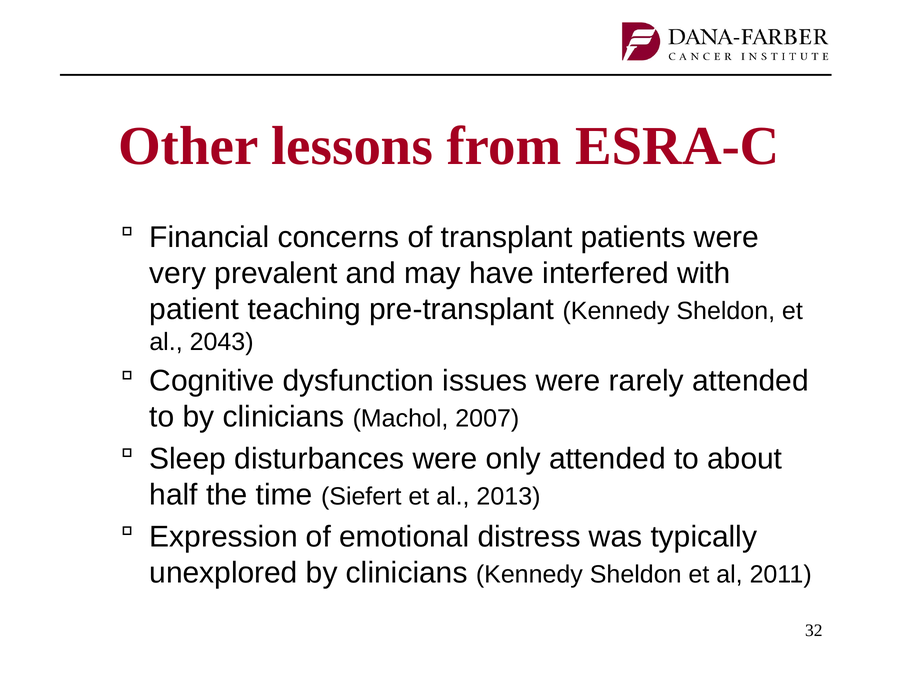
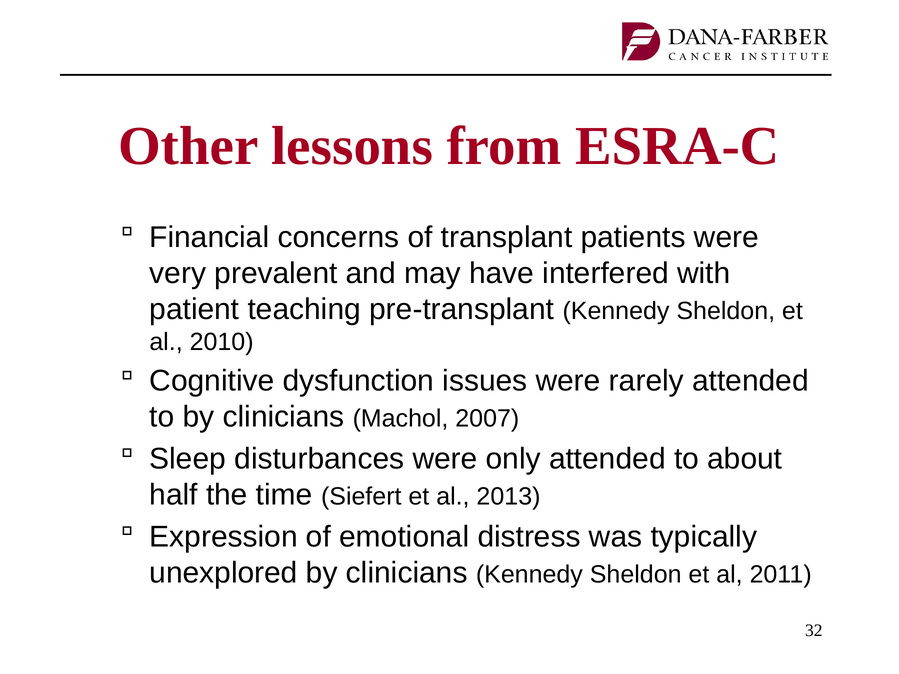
2043: 2043 -> 2010
